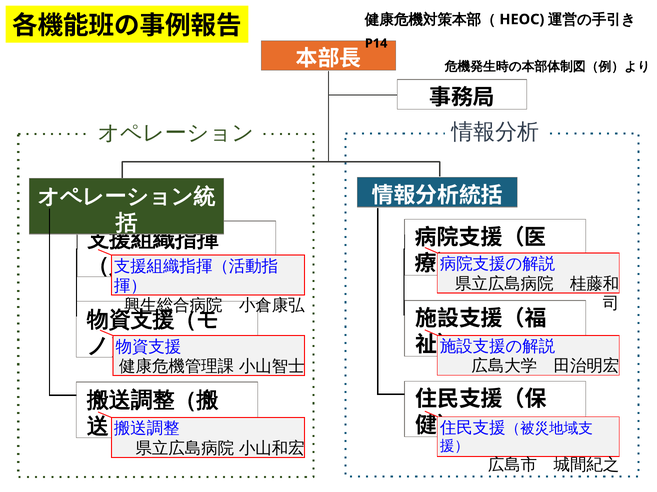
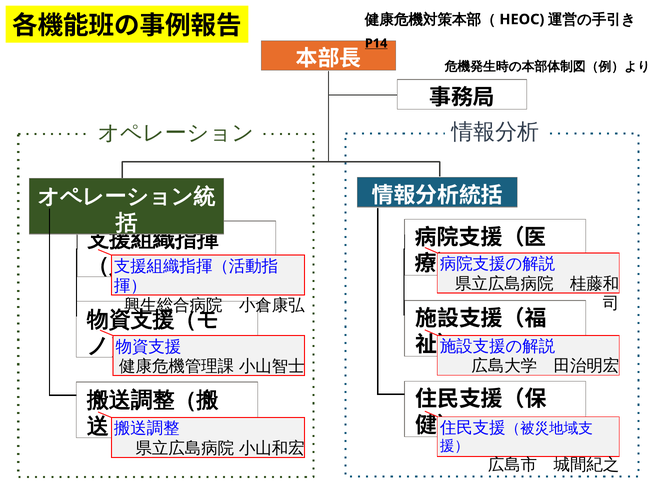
P14 underline: none -> present
